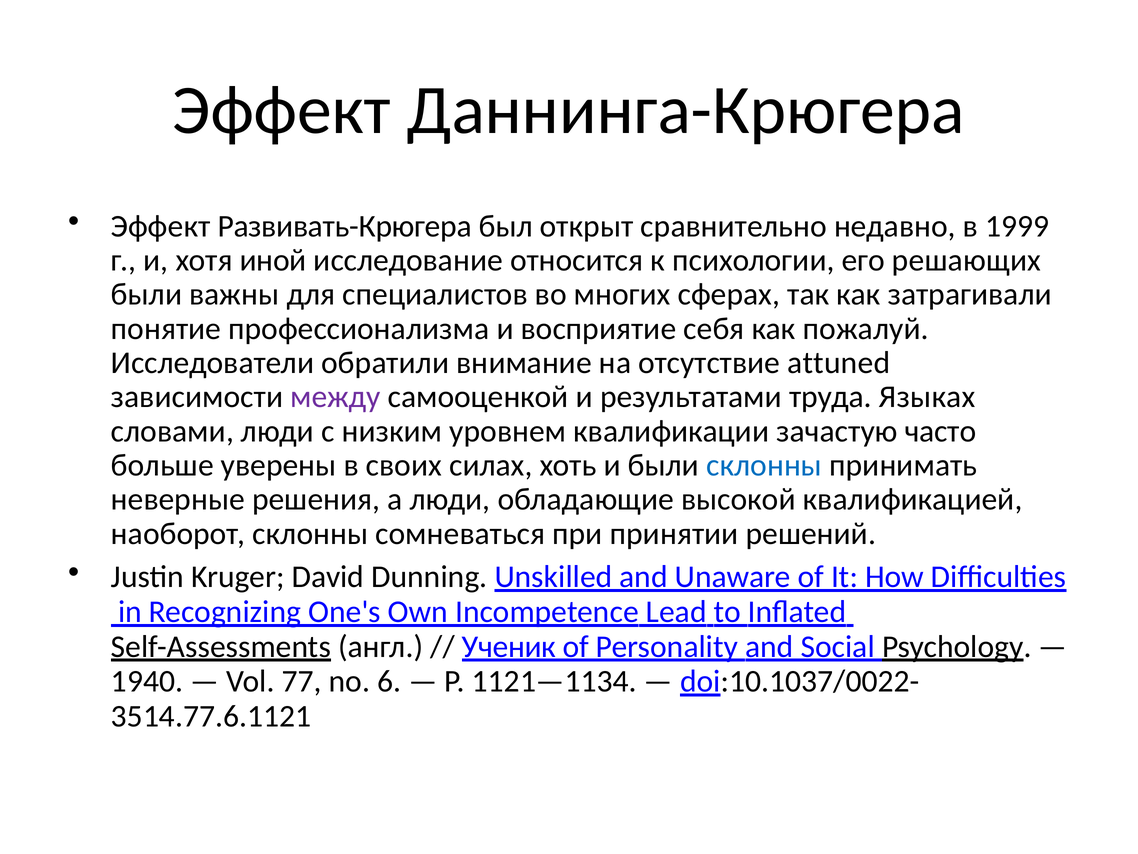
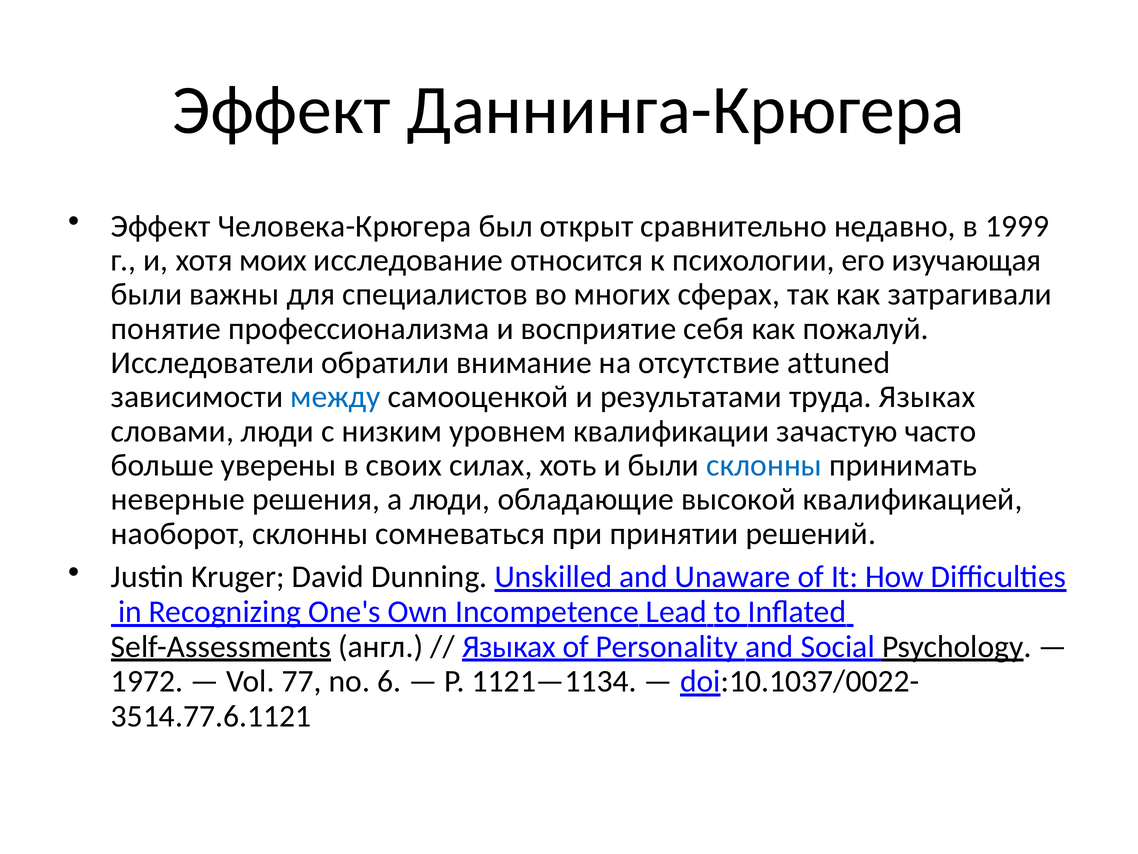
Развивать-Крюгера: Развивать-Крюгера -> Человека-Крюгера
иной: иной -> моих
решающих: решающих -> изучающая
между colour: purple -> blue
Ученик at (509, 646): Ученик -> Языках
1940: 1940 -> 1972
